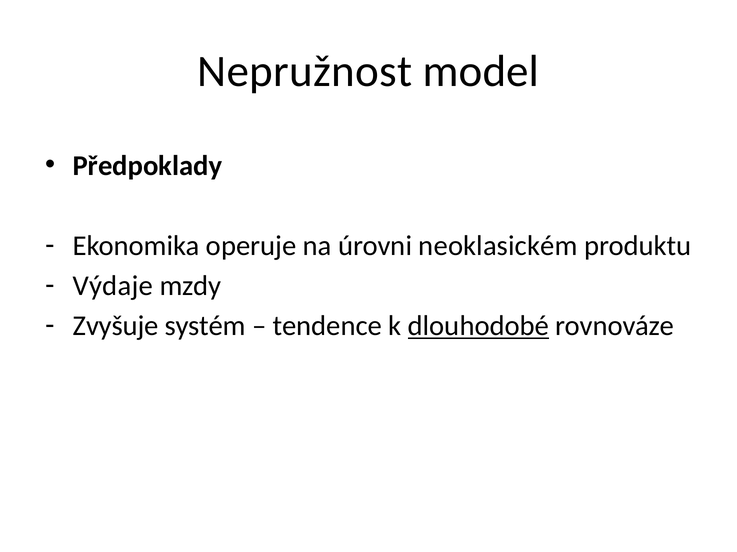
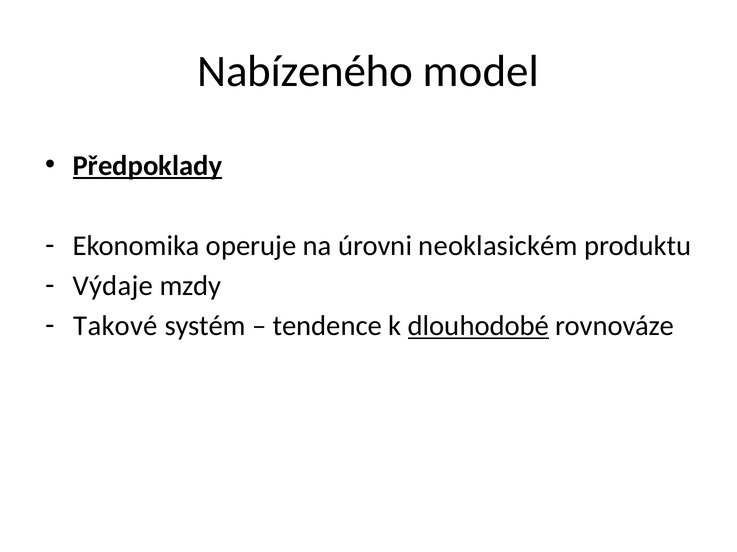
Nepružnost: Nepružnost -> Nabízeného
Předpoklady underline: none -> present
Zvyšuje: Zvyšuje -> Takové
